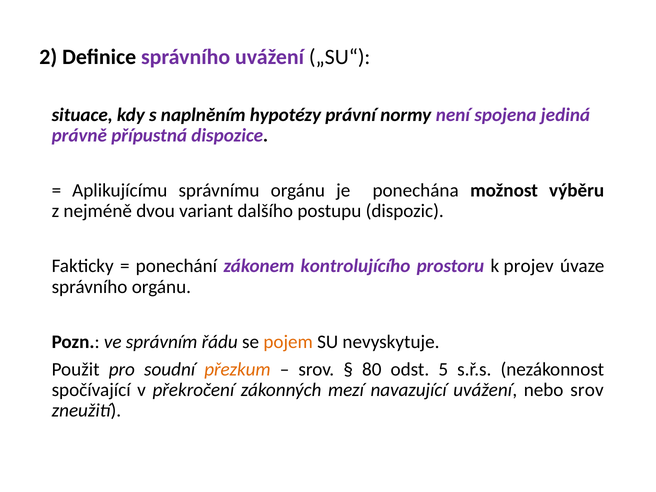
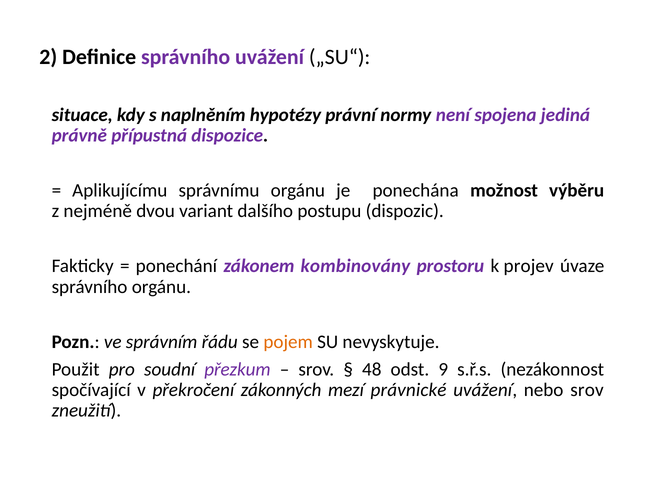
kontrolujícího: kontrolujícího -> kombinovány
přezkum colour: orange -> purple
80: 80 -> 48
5: 5 -> 9
navazující: navazující -> právnické
